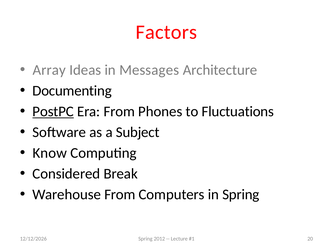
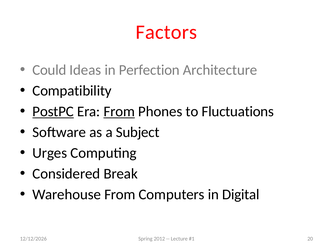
Array: Array -> Could
Messages: Messages -> Perfection
Documenting: Documenting -> Compatibility
From at (119, 111) underline: none -> present
Know: Know -> Urges
in Spring: Spring -> Digital
